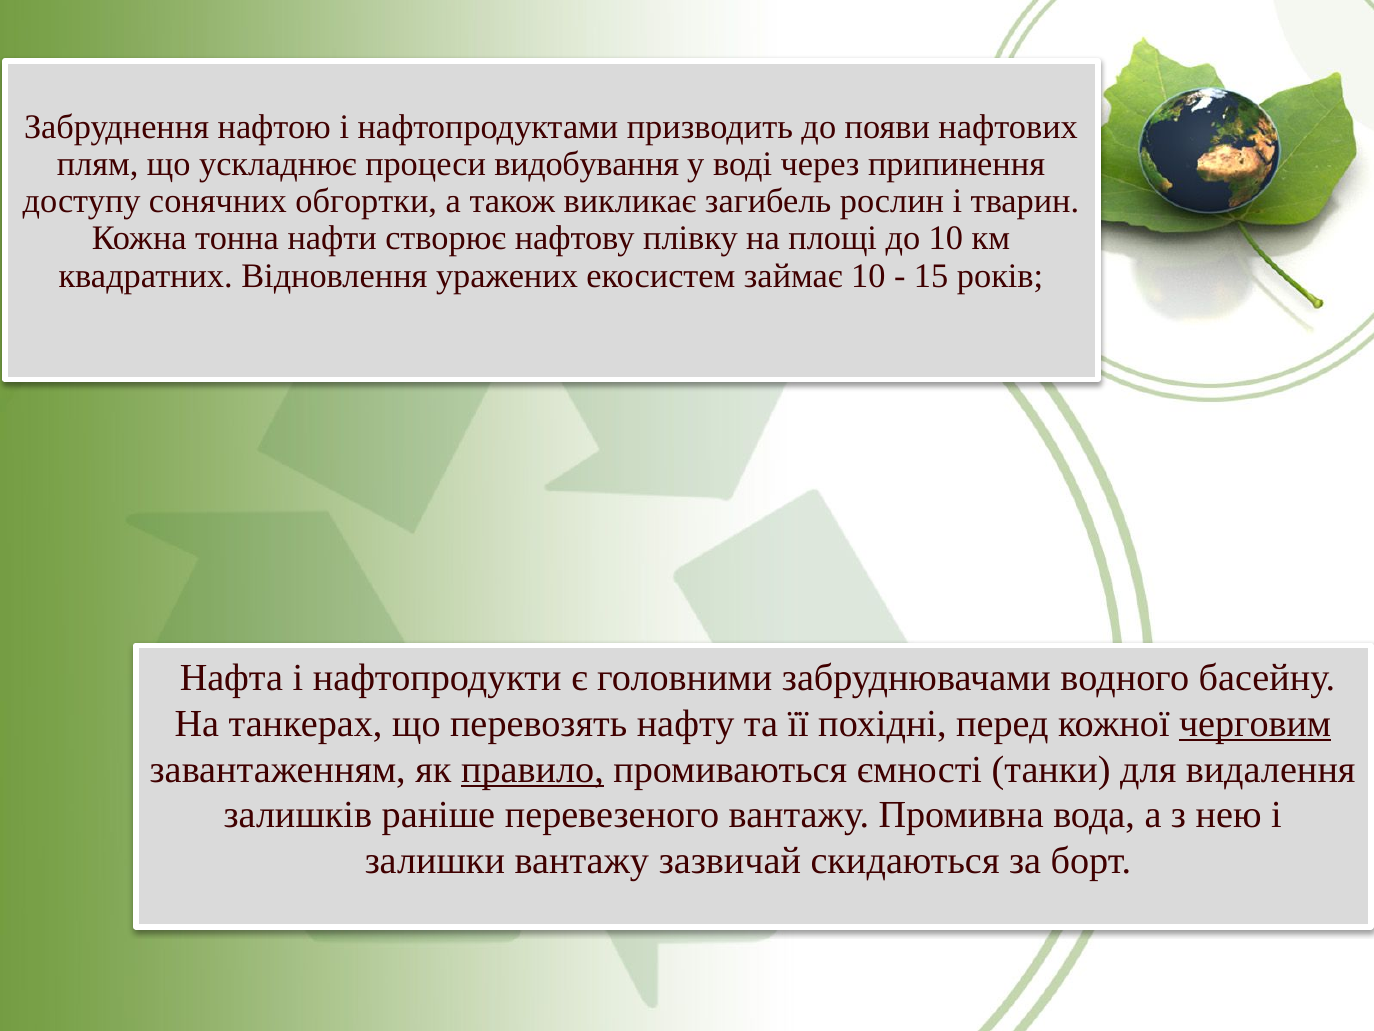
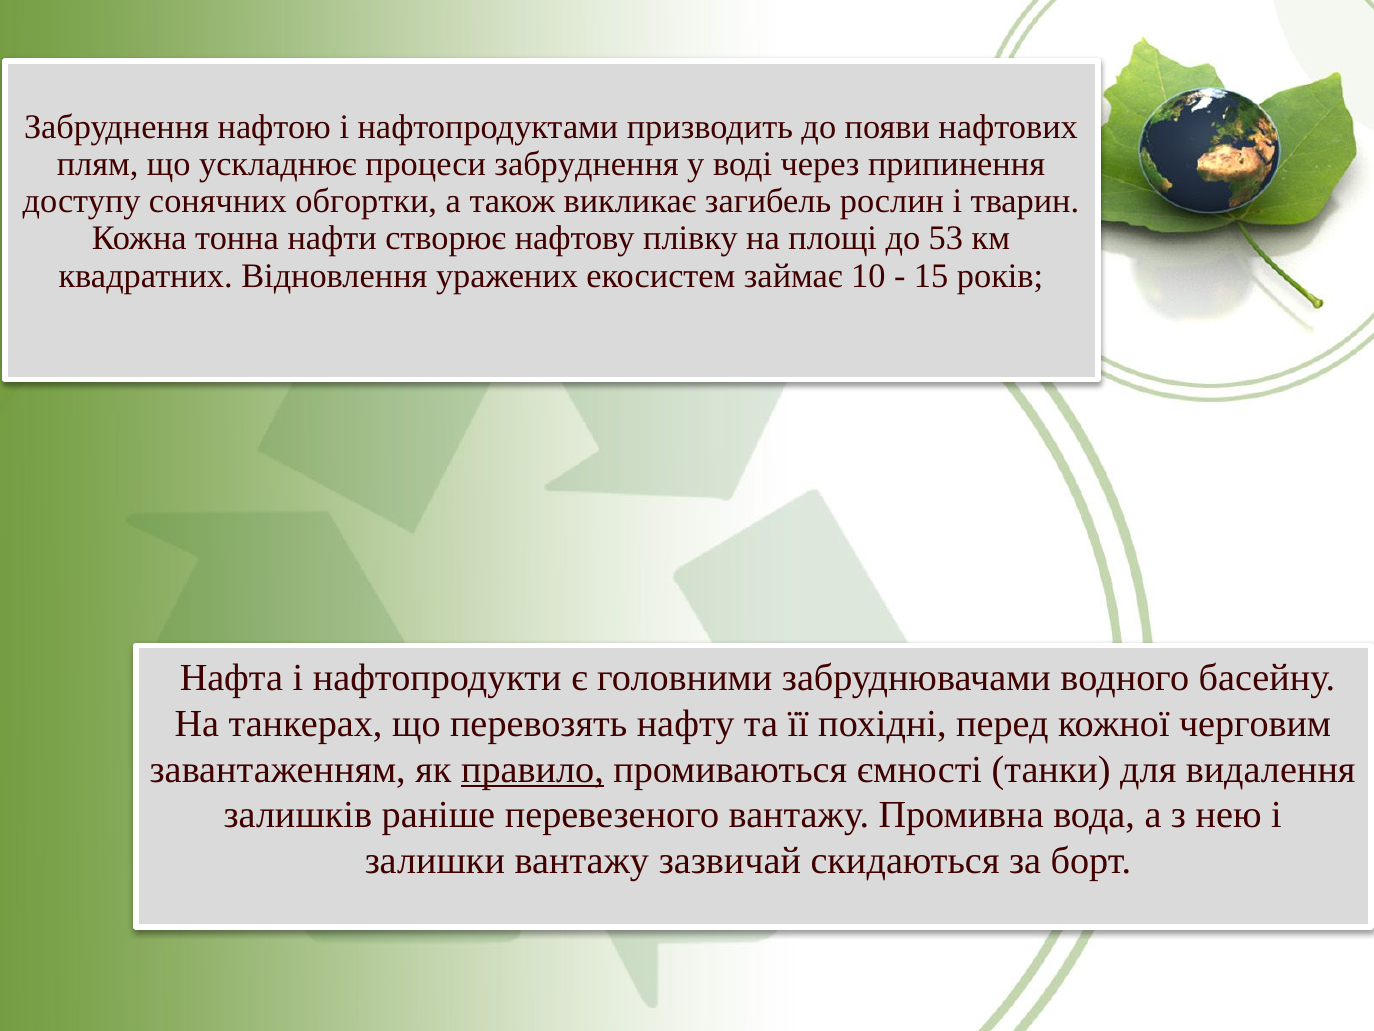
процеси видобування: видобування -> забруднення
до 10: 10 -> 53
черговим underline: present -> none
